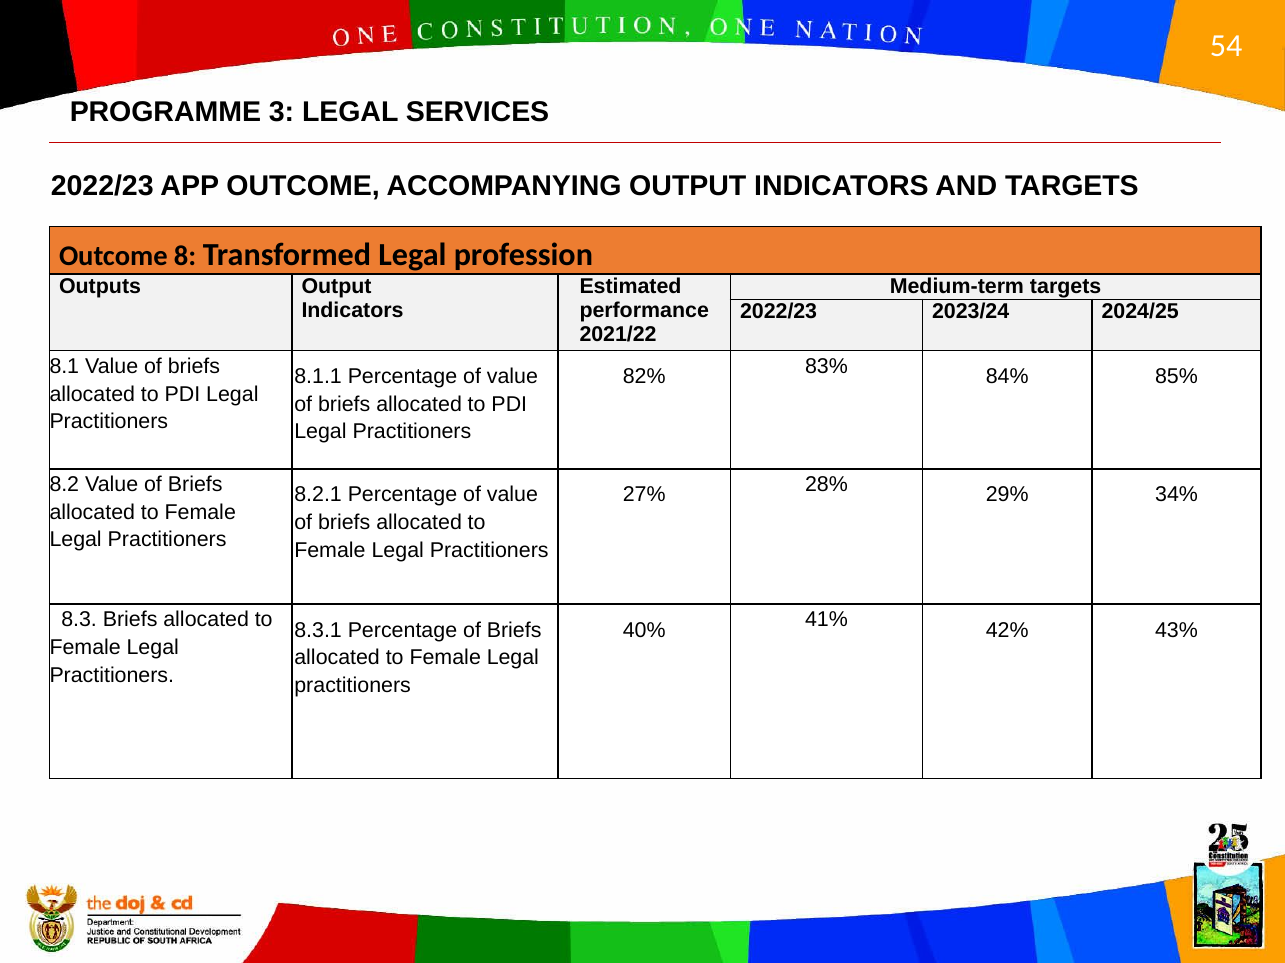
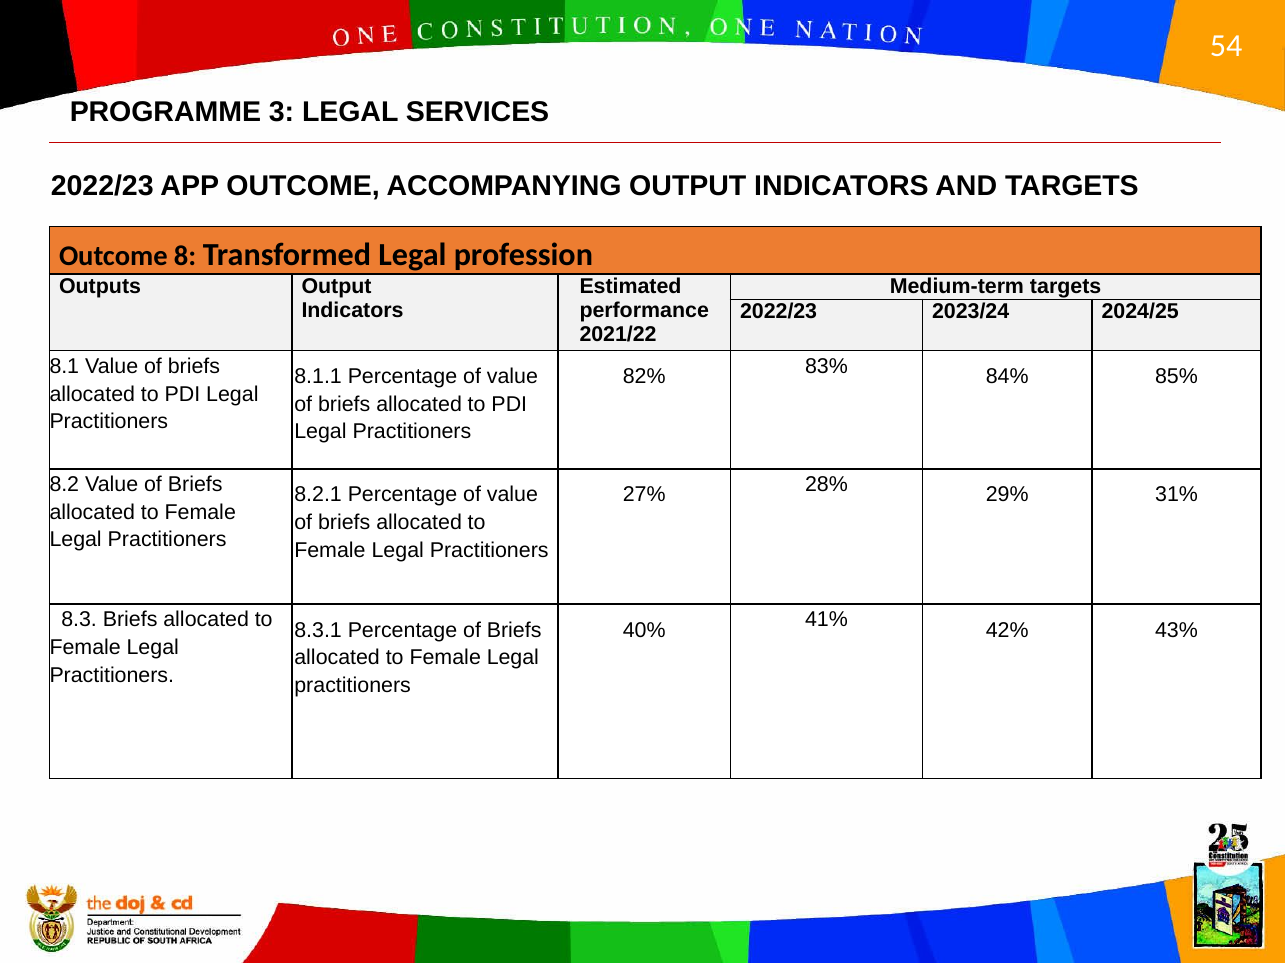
34%: 34% -> 31%
